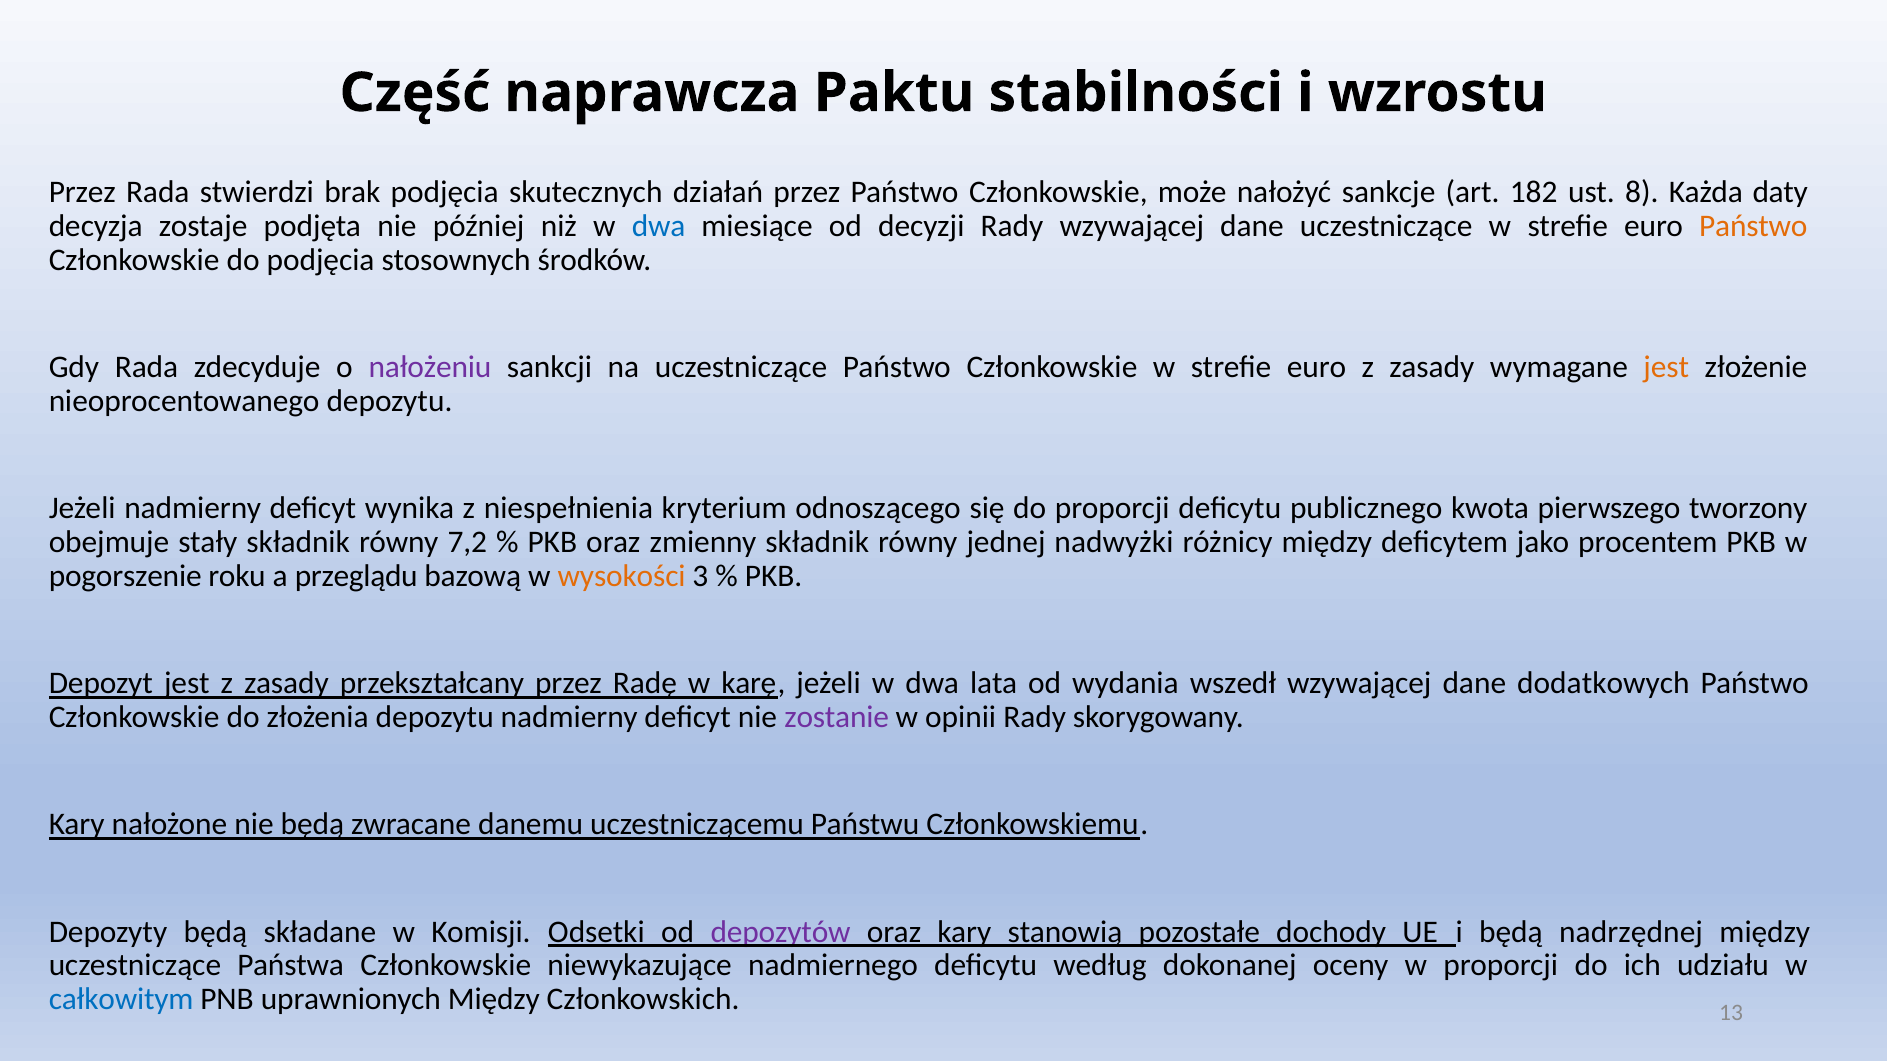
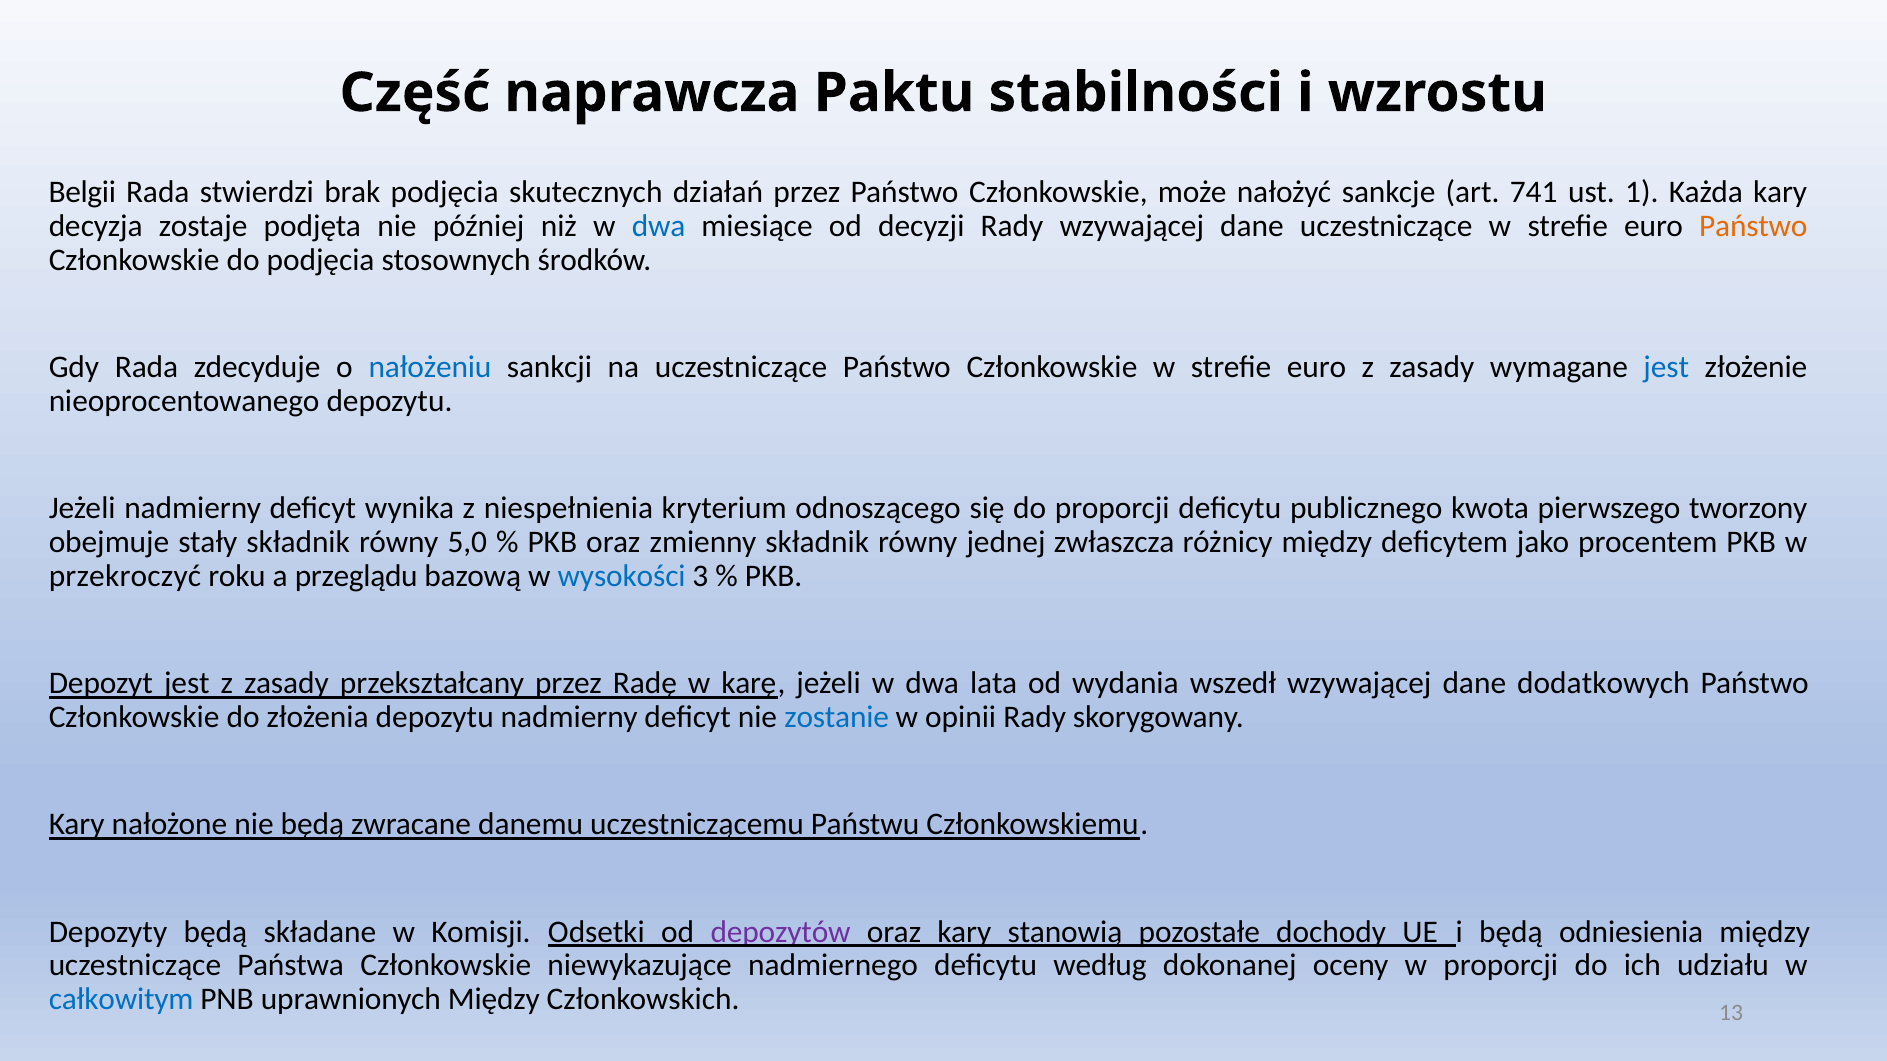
Przez at (82, 192): Przez -> Belgii
182: 182 -> 741
8: 8 -> 1
Każda daty: daty -> kary
nałożeniu colour: purple -> blue
jest at (1666, 368) colour: orange -> blue
7,2: 7,2 -> 5,0
nadwyżki: nadwyżki -> zwłaszcza
pogorszenie: pogorszenie -> przekroczyć
wysokości colour: orange -> blue
zostanie colour: purple -> blue
nadrzędnej: nadrzędnej -> odniesienia
